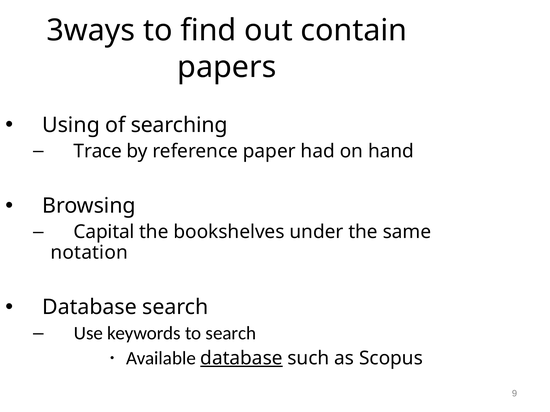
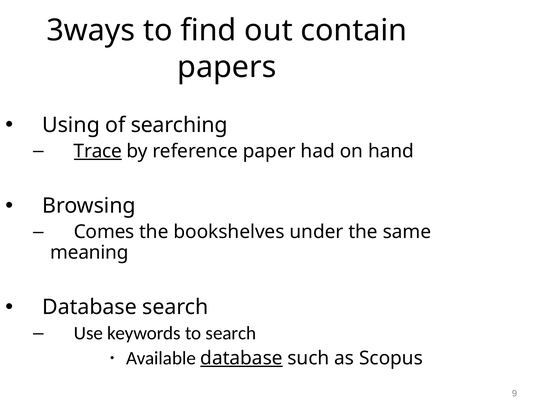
Trace underline: none -> present
Capital: Capital -> Comes
notation: notation -> meaning
